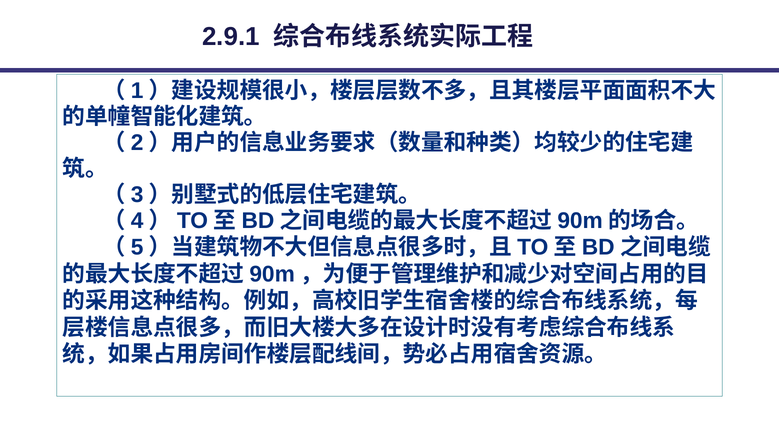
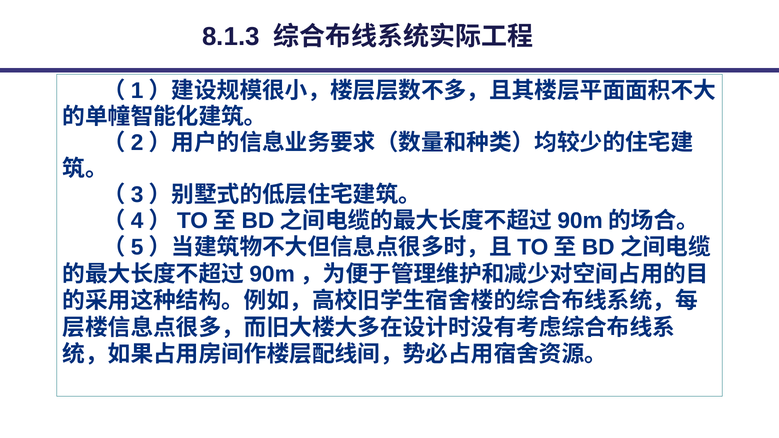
2.9.1: 2.9.1 -> 8.1.3
